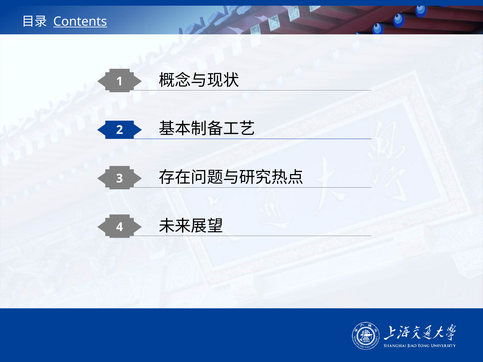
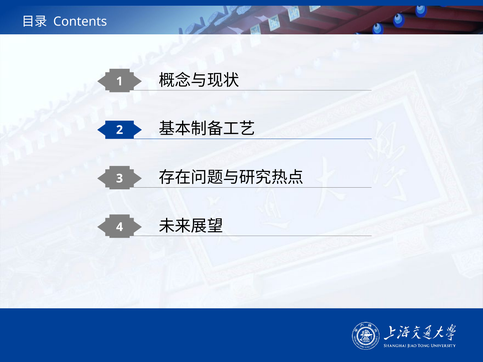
Contents underline: present -> none
